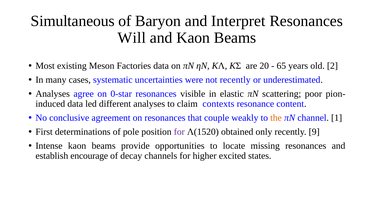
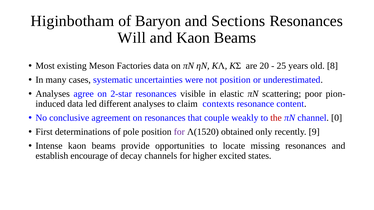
Simultaneous: Simultaneous -> Higinbotham
Interpret: Interpret -> Sections
65: 65 -> 25
2: 2 -> 8
not recently: recently -> position
0-star: 0-star -> 2-star
the colour: orange -> red
1: 1 -> 0
